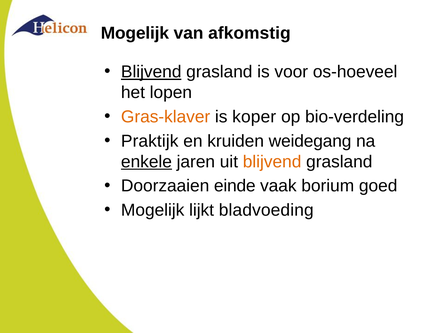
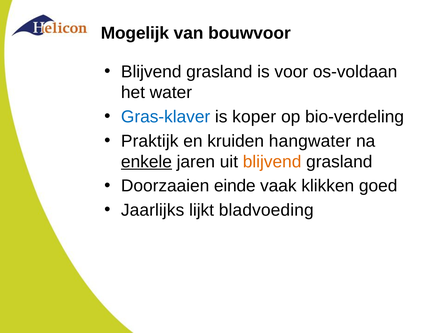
afkomstig: afkomstig -> bouwvoor
Blijvend at (151, 72) underline: present -> none
os-hoeveel: os-hoeveel -> os-voldaan
lopen: lopen -> water
Gras-klaver colour: orange -> blue
weidegang: weidegang -> hangwater
borium: borium -> klikken
Mogelijk at (153, 211): Mogelijk -> Jaarlijks
